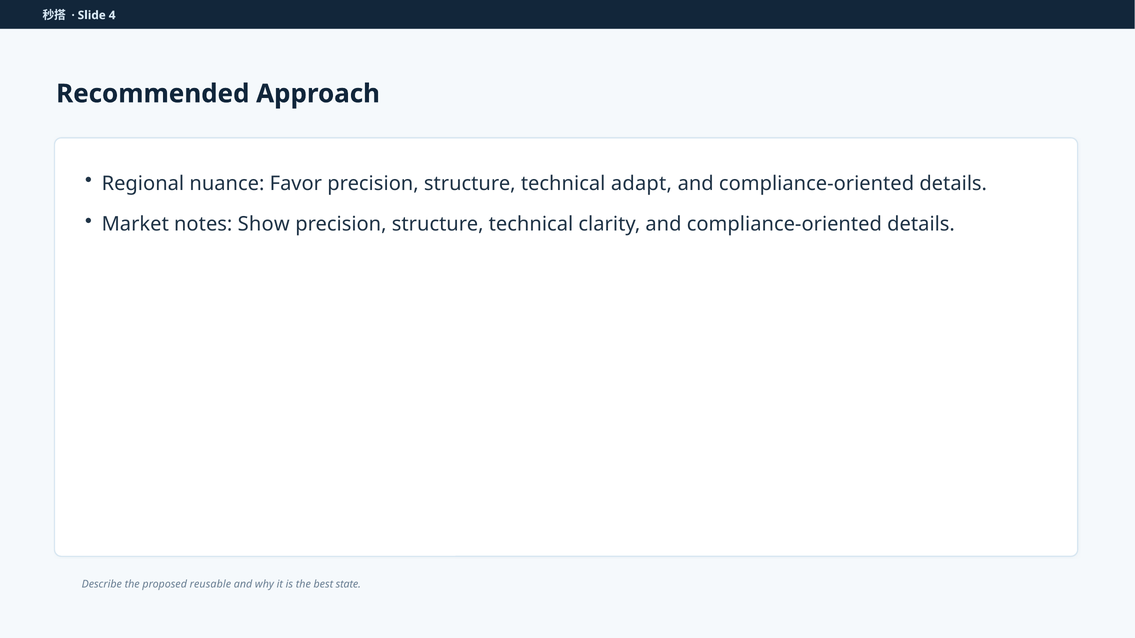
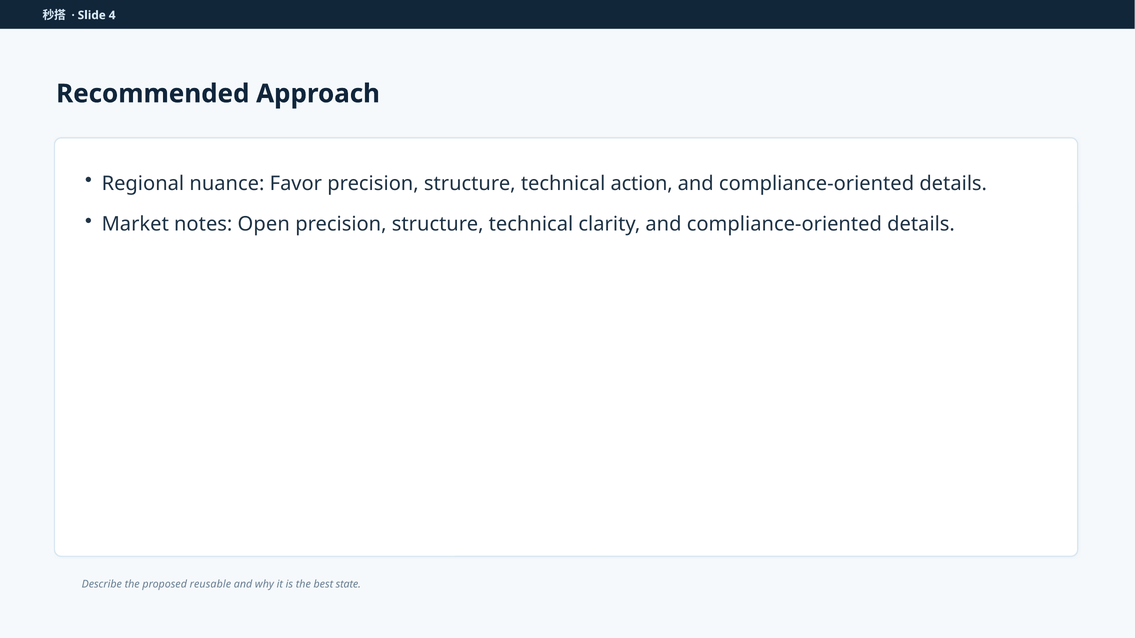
adapt: adapt -> action
Show: Show -> Open
